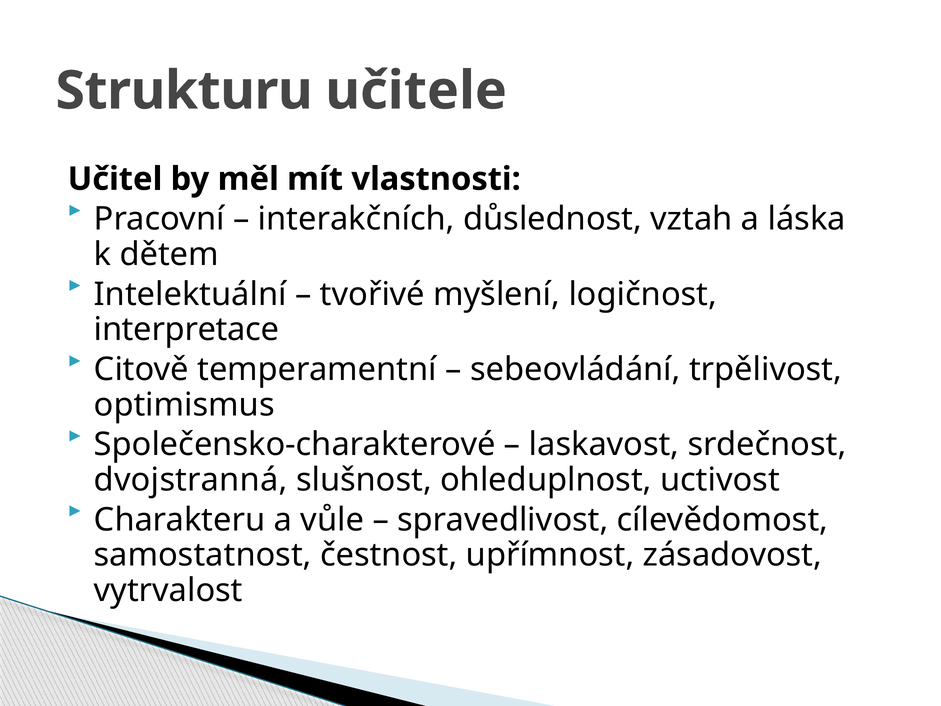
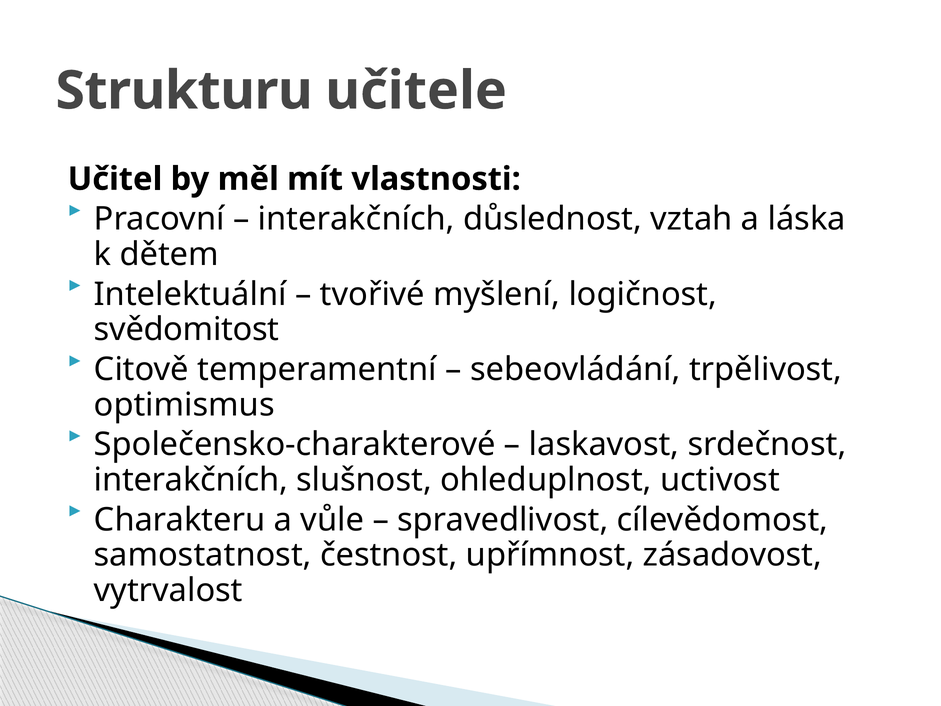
interpretace: interpretace -> svědomitost
dvojstranná at (191, 480): dvojstranná -> interakčních
